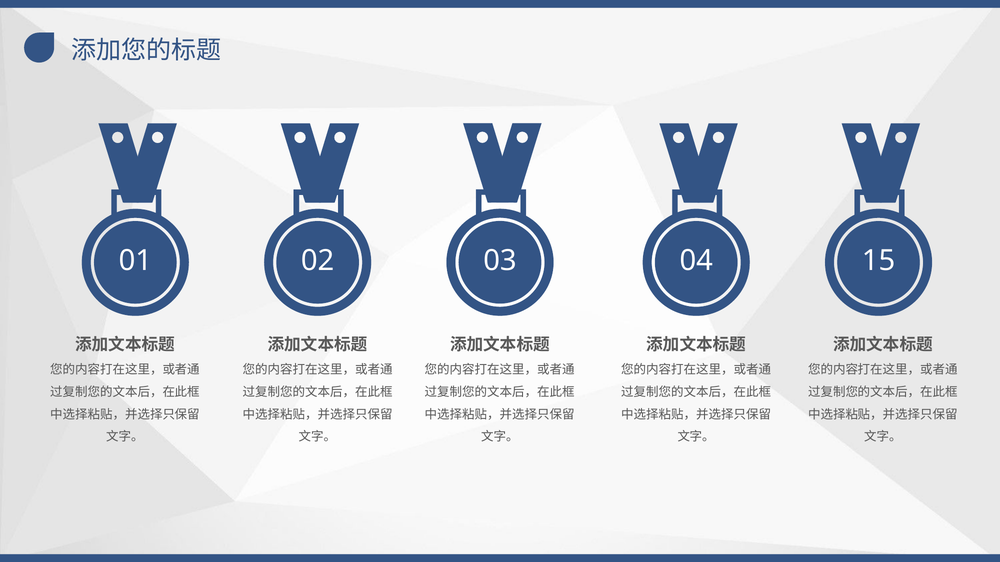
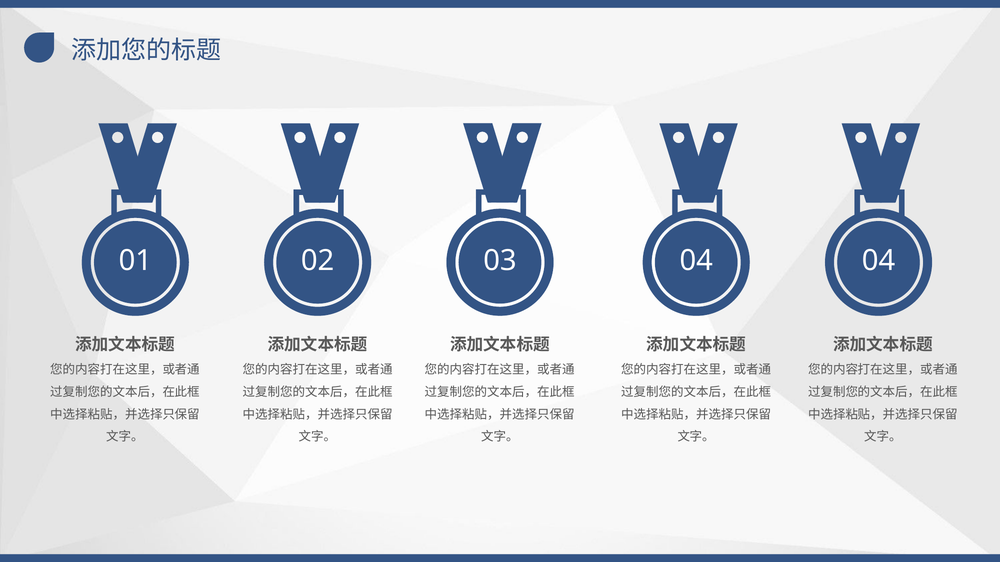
04 15: 15 -> 04
